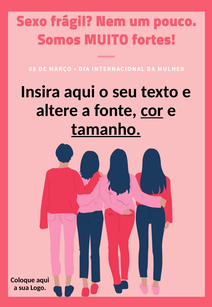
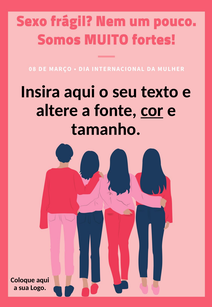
tamanho underline: present -> none
